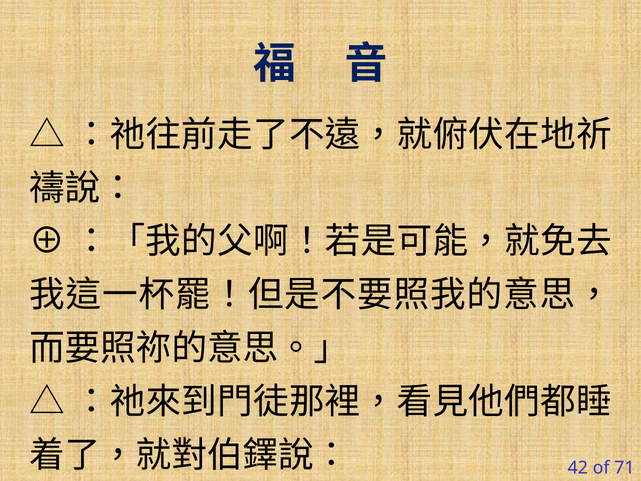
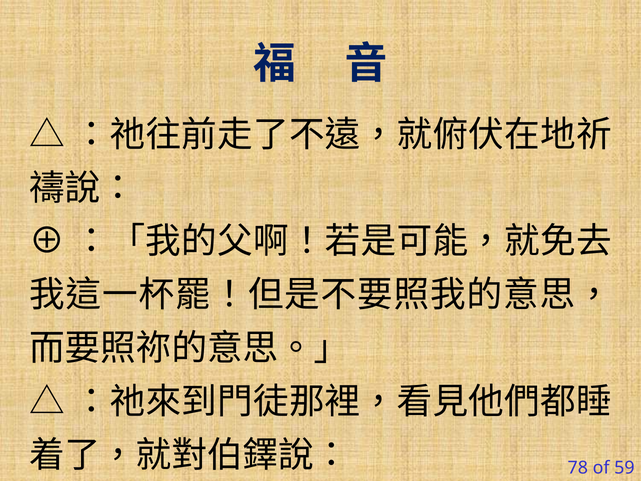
42: 42 -> 78
71: 71 -> 59
